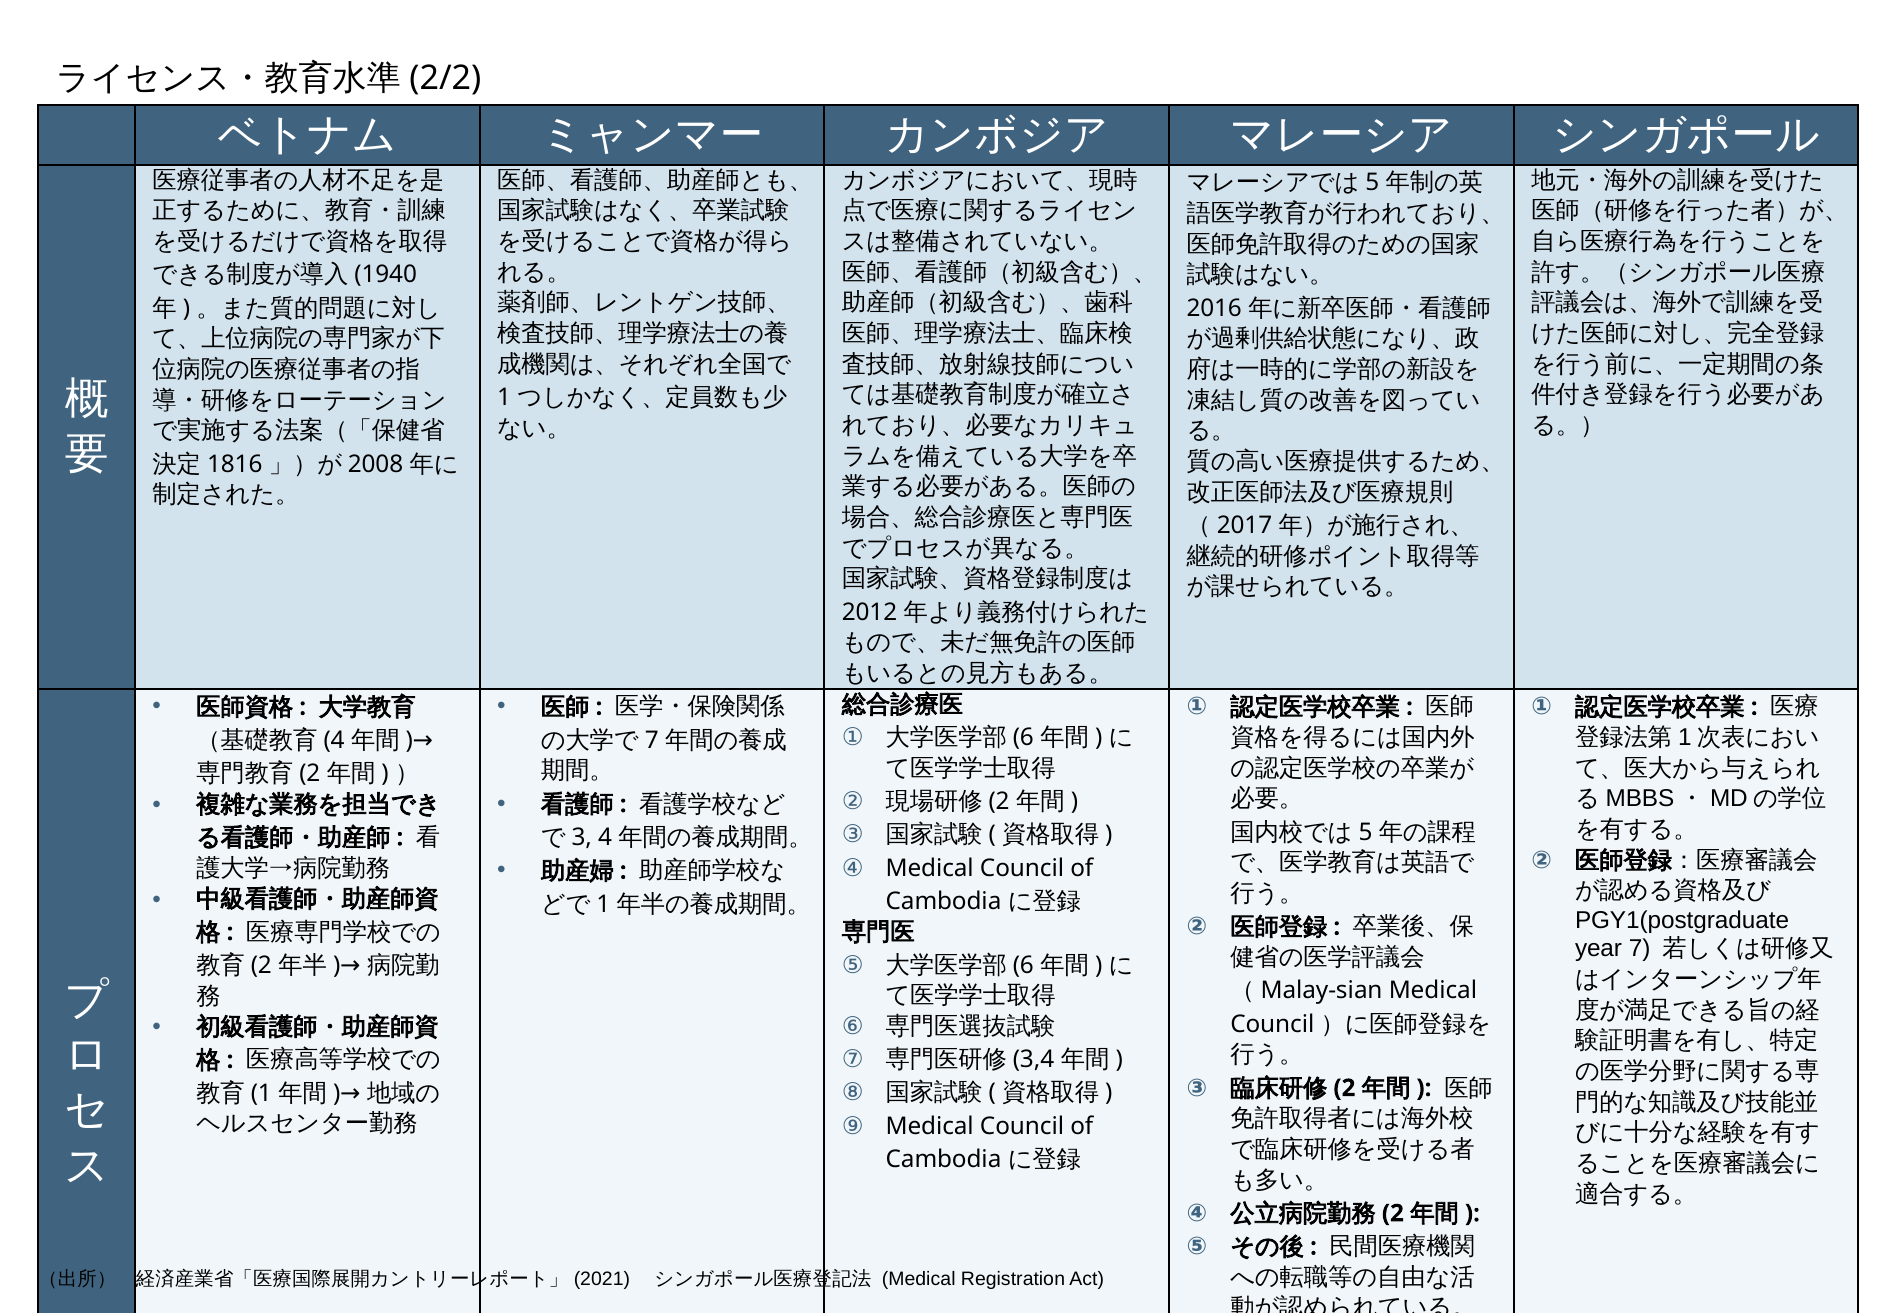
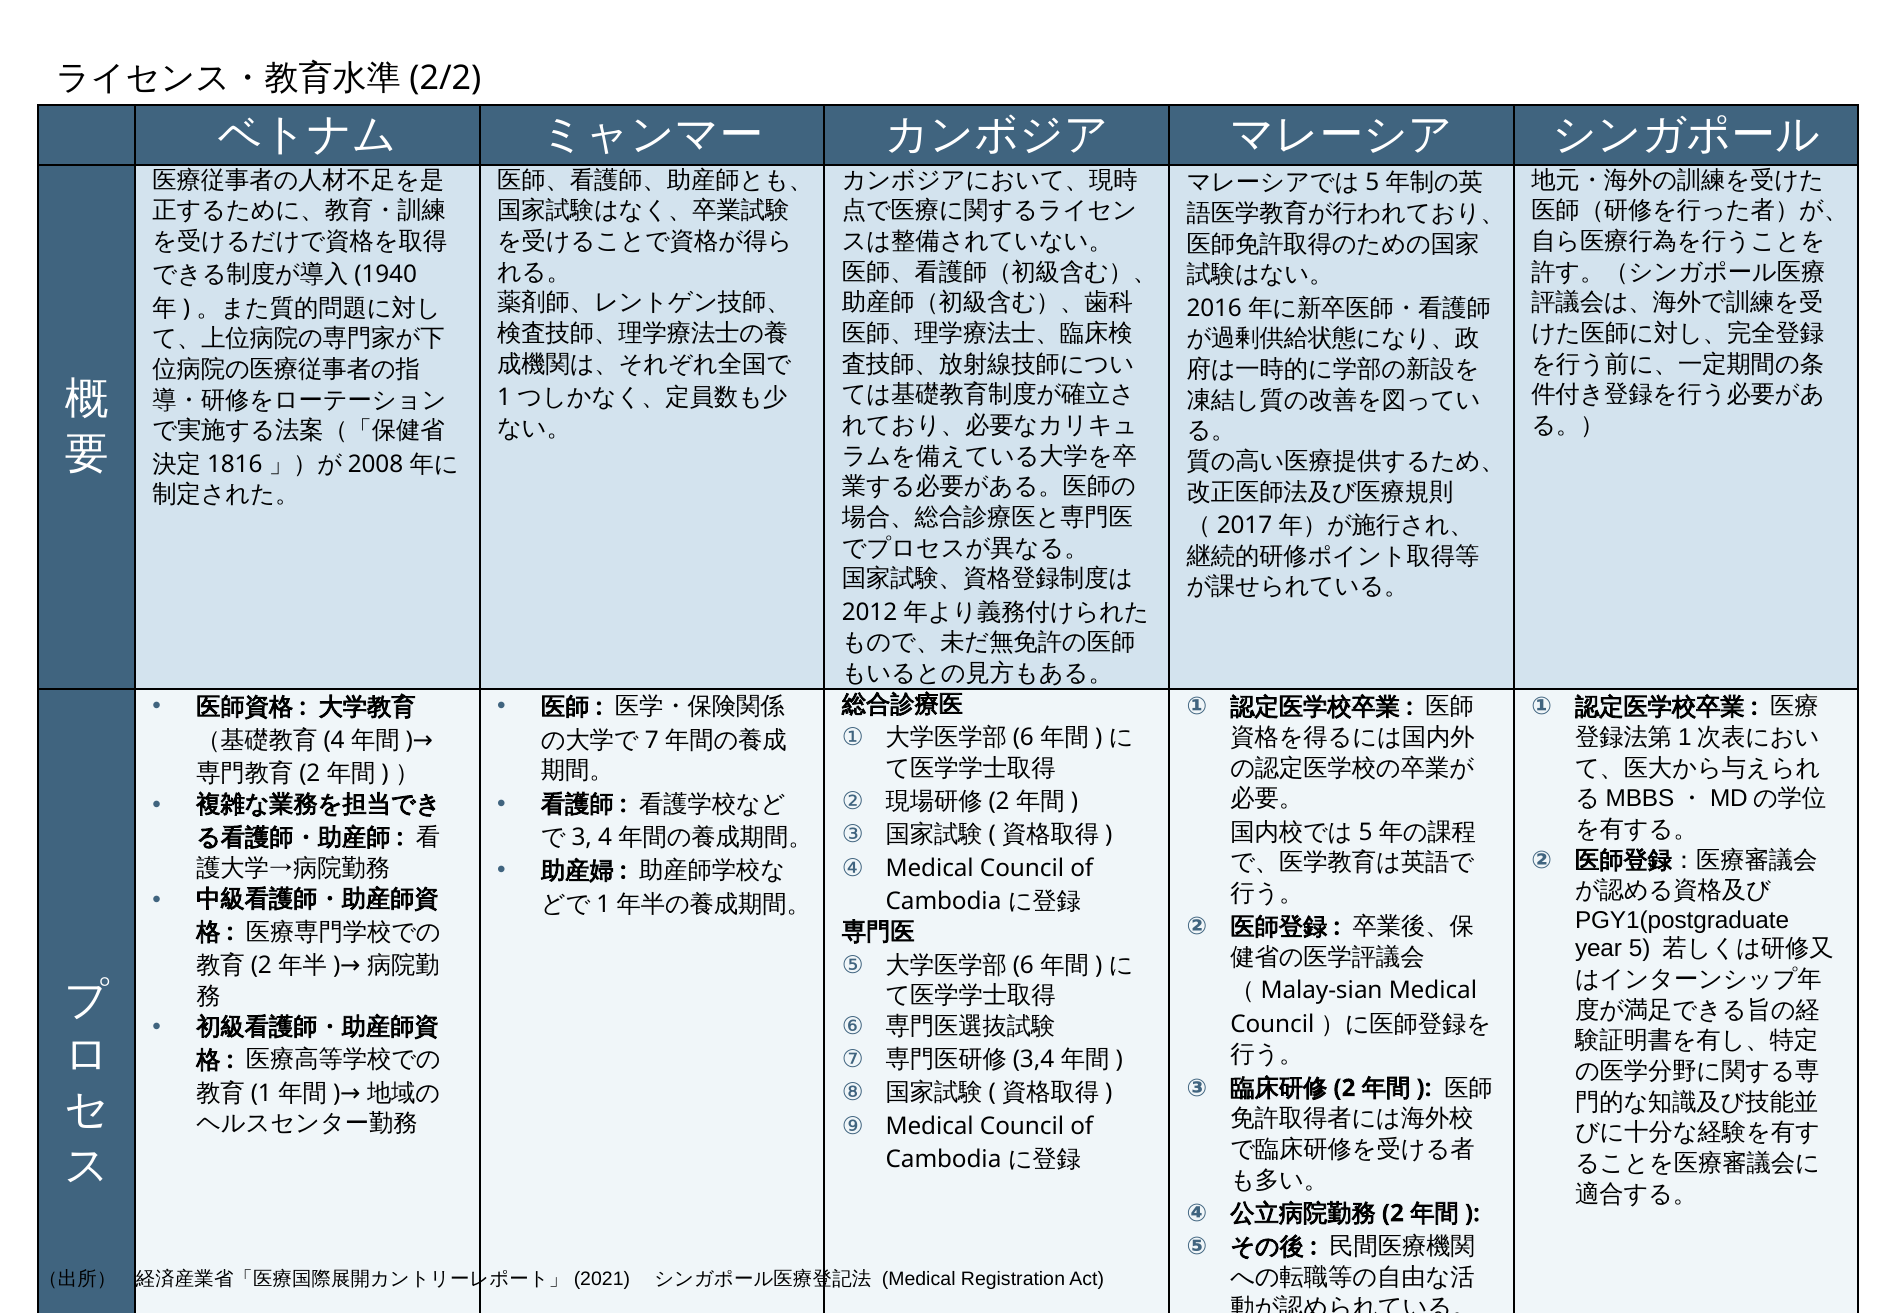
7: 7 -> 5
